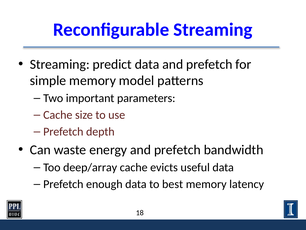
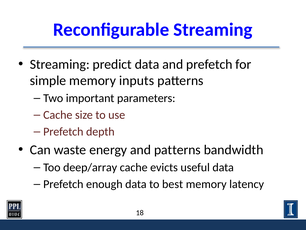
model: model -> inputs
energy and prefetch: prefetch -> patterns
